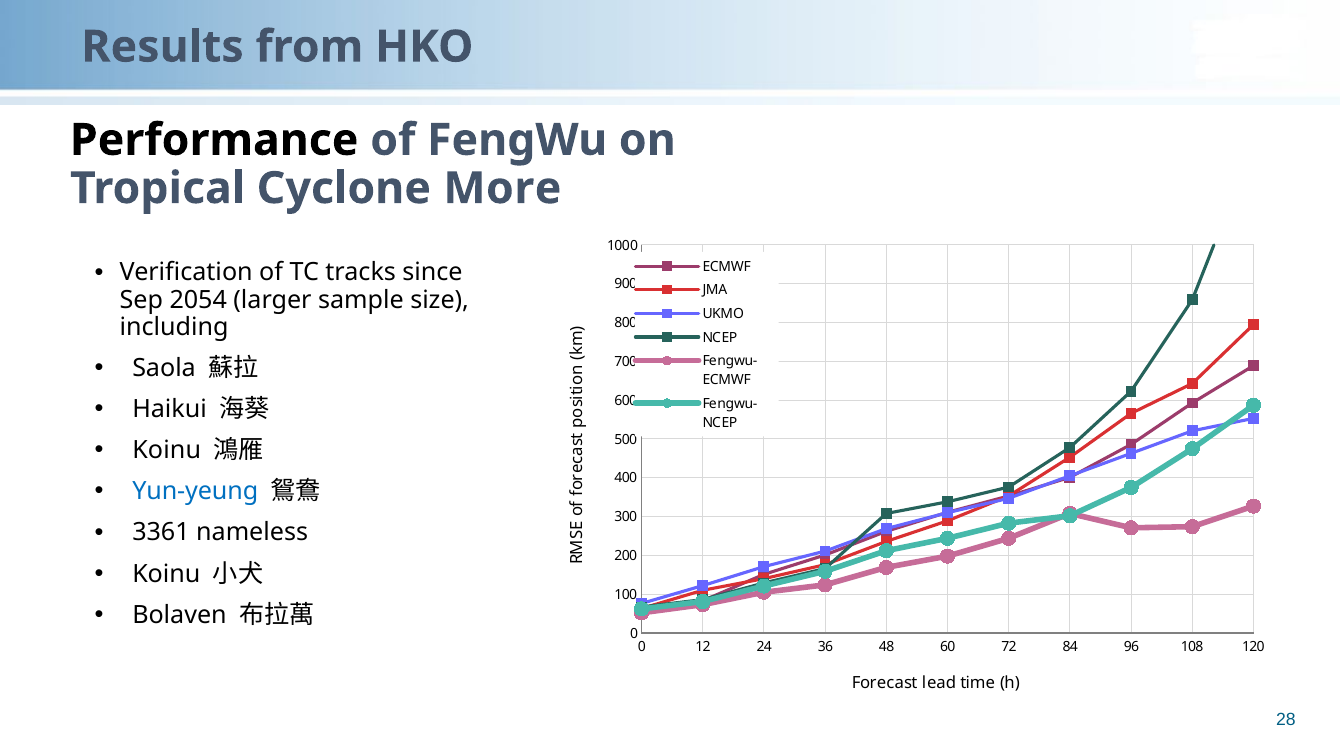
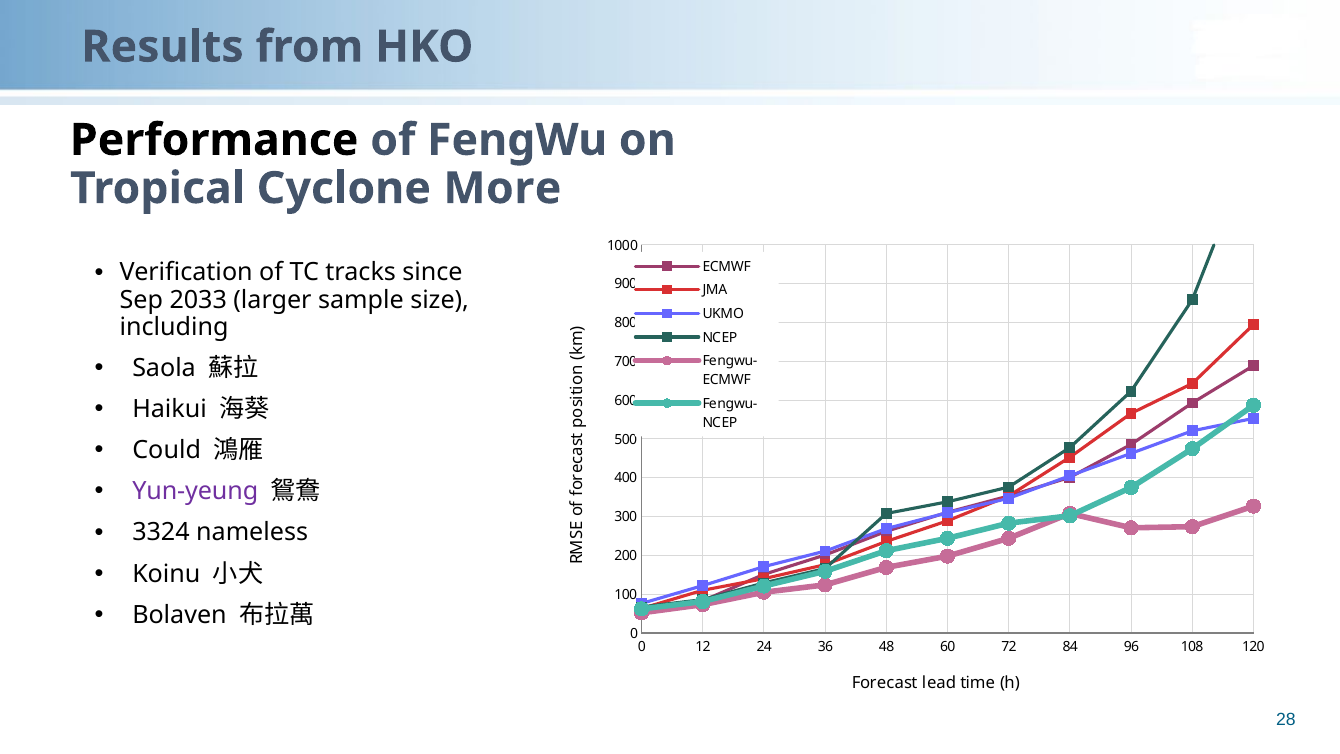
2054: 2054 -> 2033
Koinu at (167, 450): Koinu -> Could
Yun-yeung colour: blue -> purple
3361: 3361 -> 3324
